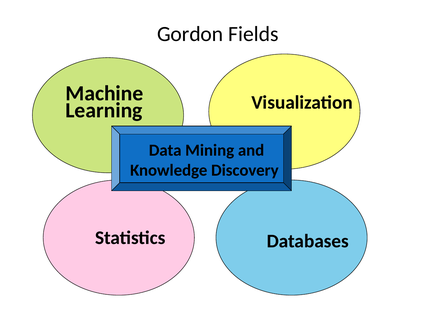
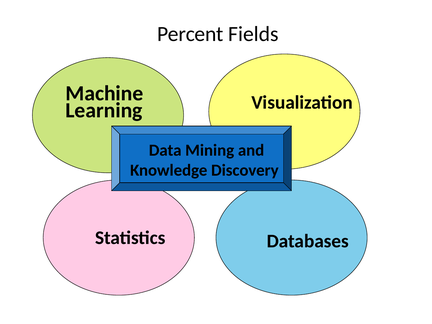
Gordon: Gordon -> Percent
